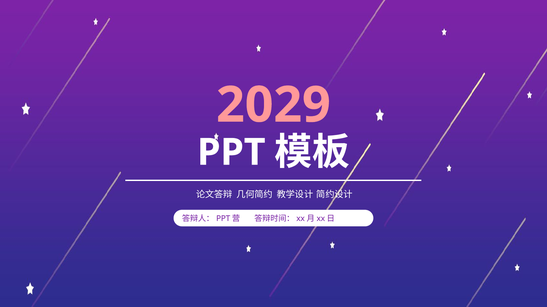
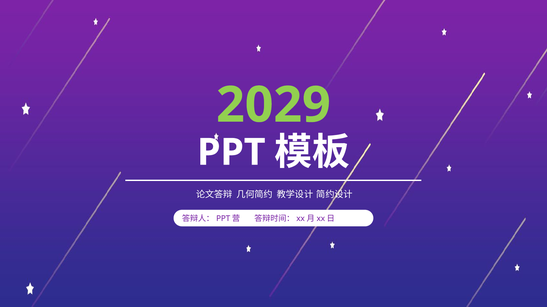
2029 colour: pink -> light green
